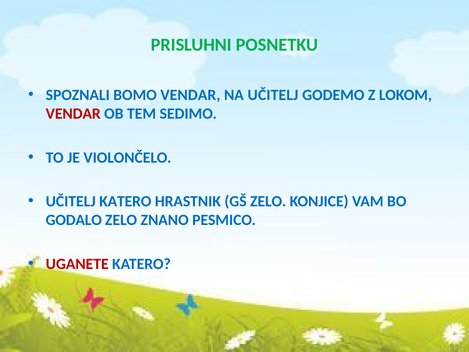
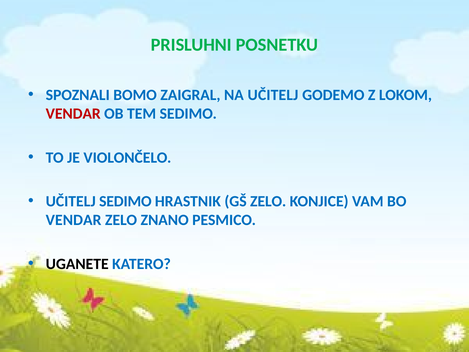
BOMO VENDAR: VENDAR -> ZAIGRAL
UČITELJ KATERO: KATERO -> SEDIMO
GODALO at (74, 220): GODALO -> VENDAR
UGANETE colour: red -> black
